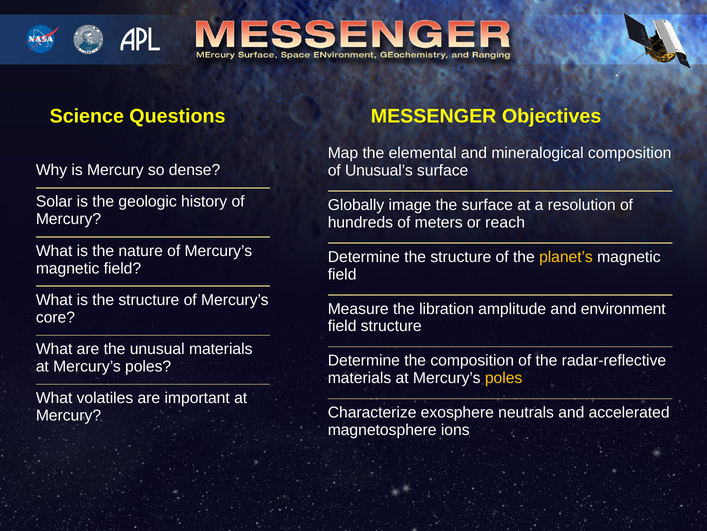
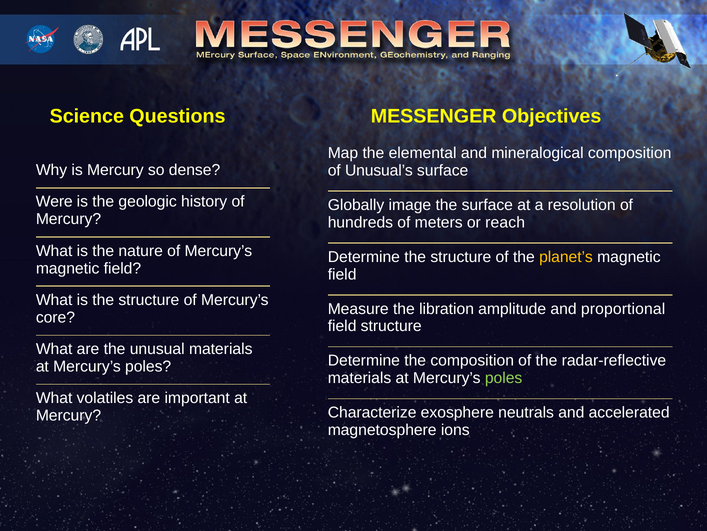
Solar: Solar -> Were
environment: environment -> proportional
poles at (504, 378) colour: yellow -> light green
